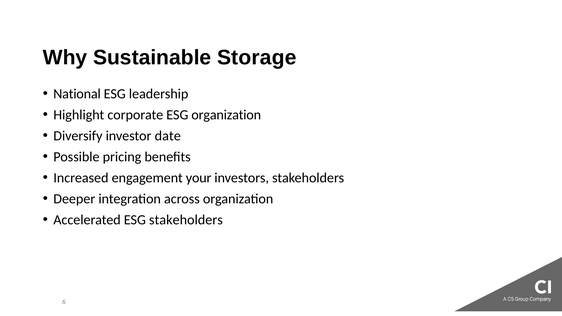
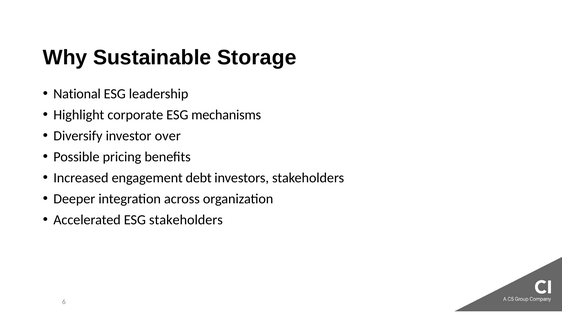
ESG organization: organization -> mechanisms
date: date -> over
your: your -> debt
